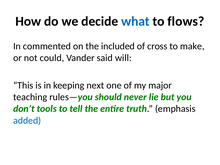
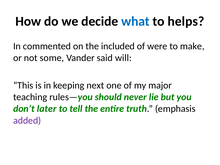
flows: flows -> helps
cross: cross -> were
could: could -> some
tools: tools -> later
added colour: blue -> purple
